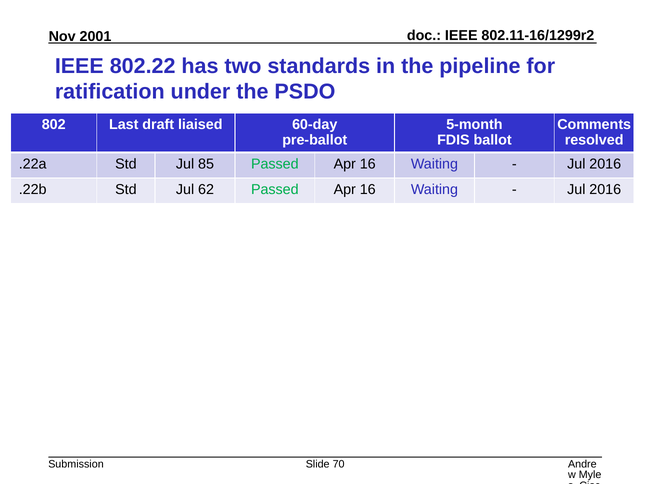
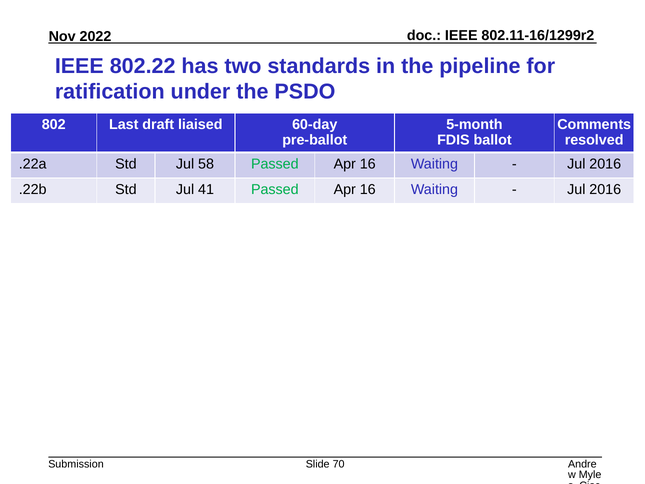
2001: 2001 -> 2022
85: 85 -> 58
62: 62 -> 41
